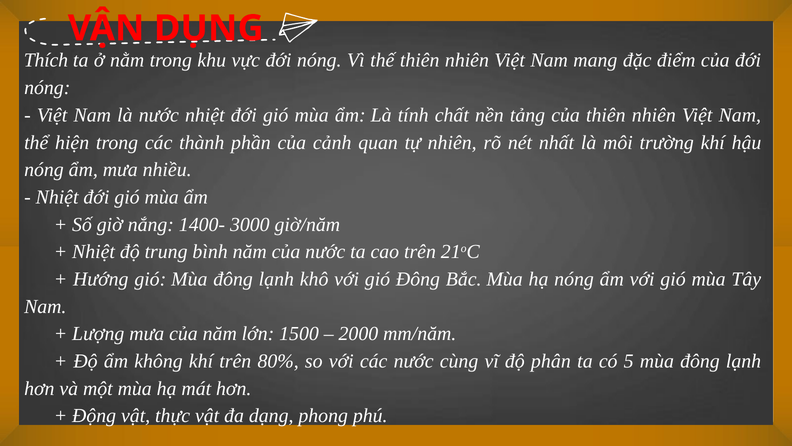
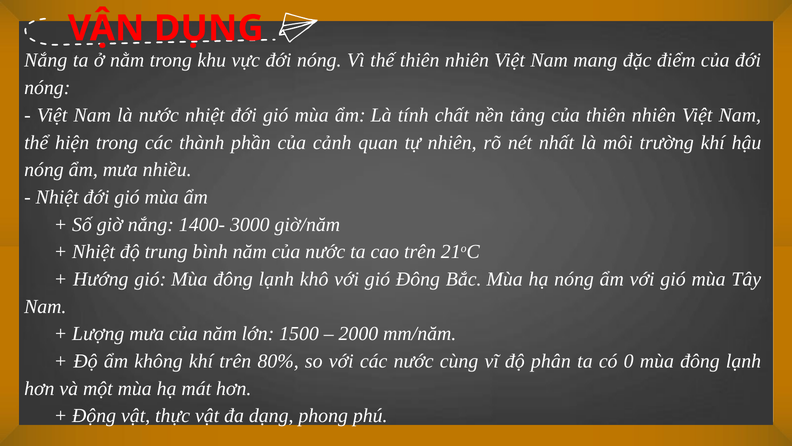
Thích at (46, 60): Thích -> Nắng
5: 5 -> 0
